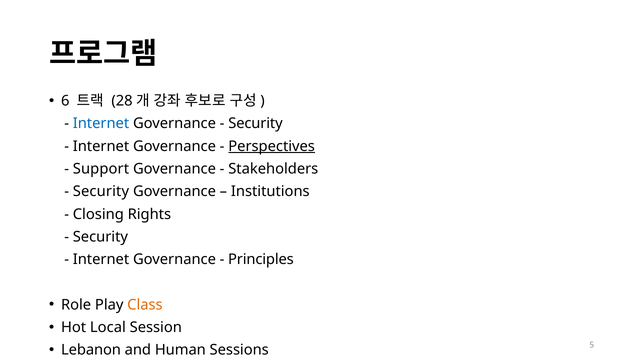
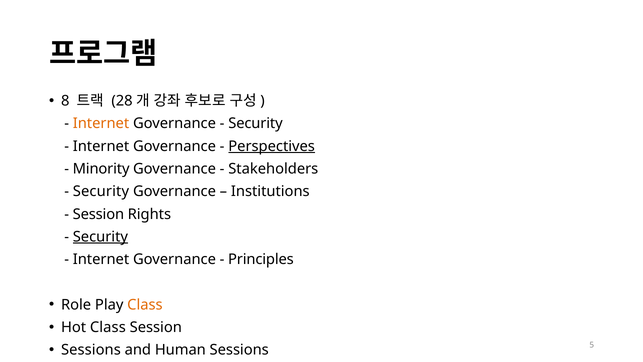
6: 6 -> 8
Internet at (101, 124) colour: blue -> orange
Support: Support -> Minority
Closing at (98, 214): Closing -> Session
Security at (100, 237) underline: none -> present
Hot Local: Local -> Class
Lebanon at (91, 350): Lebanon -> Sessions
